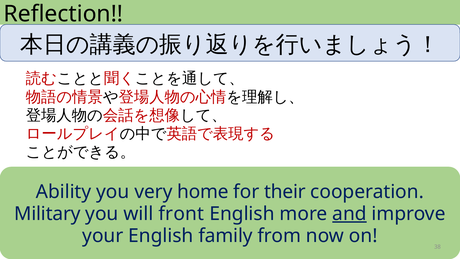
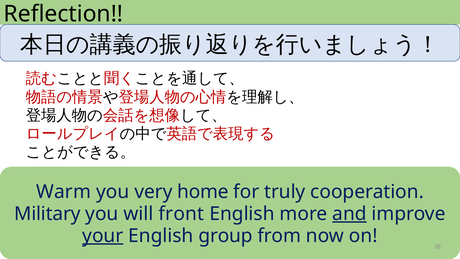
Ability: Ability -> Warm
their: their -> truly
your underline: none -> present
family: family -> group
